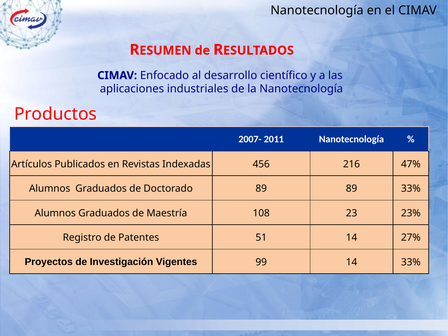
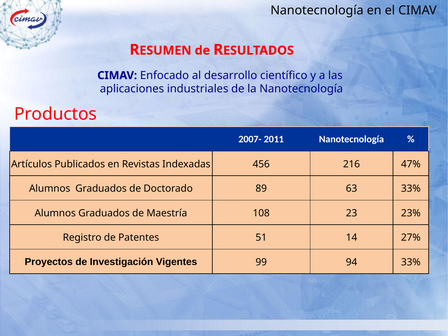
89 89: 89 -> 63
99 14: 14 -> 94
